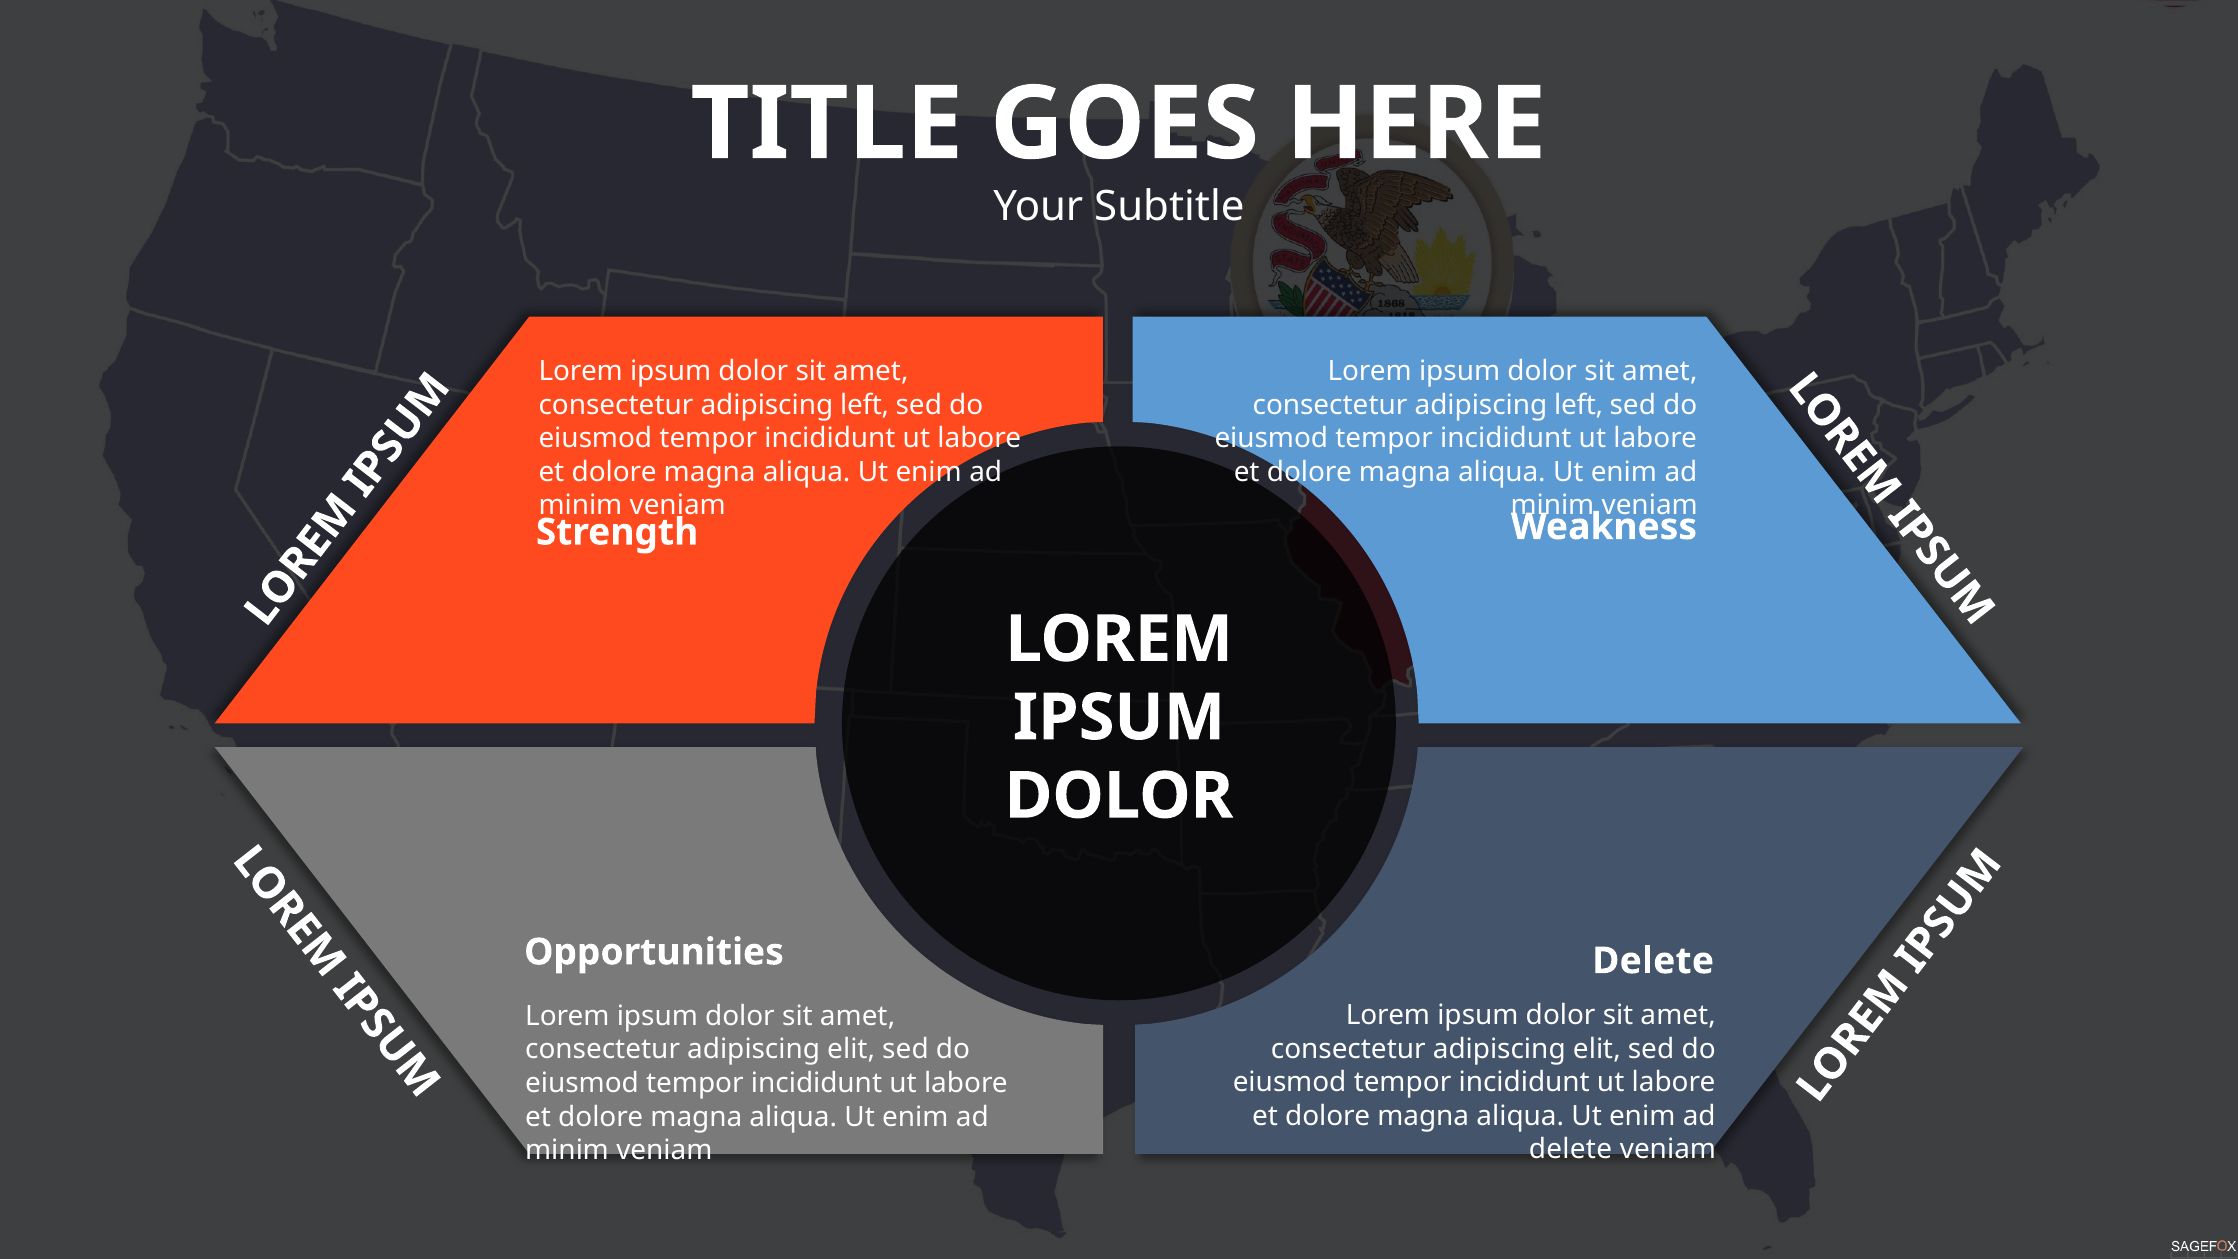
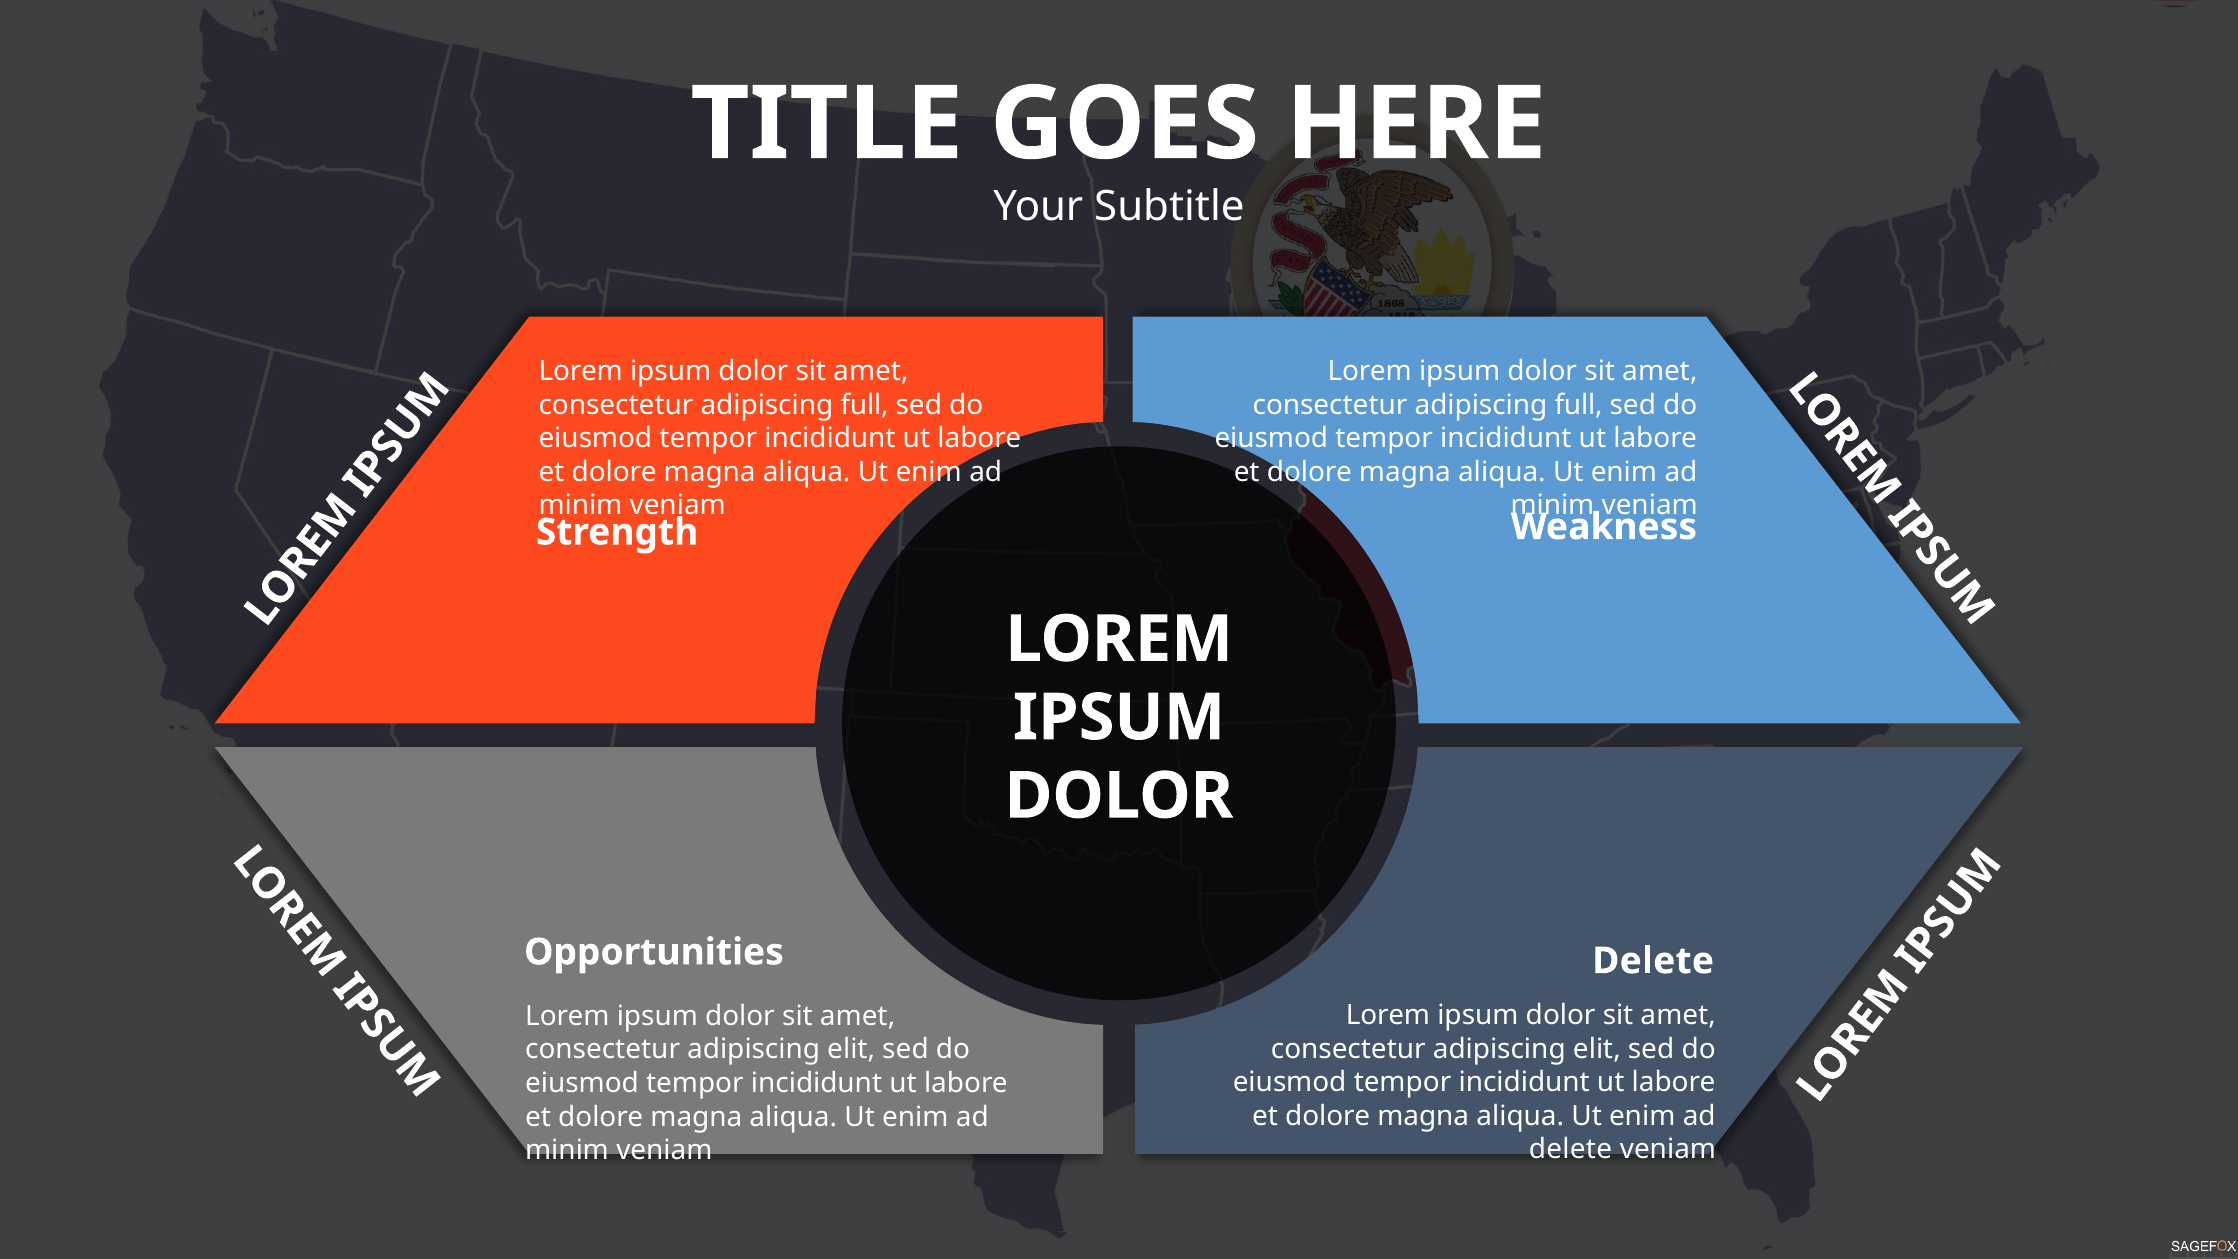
left at (865, 405): left -> full
left at (1579, 405): left -> full
